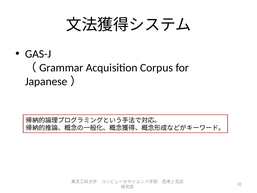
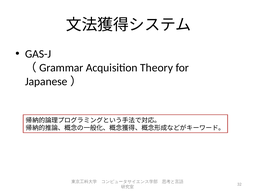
Corpus: Corpus -> Theory
